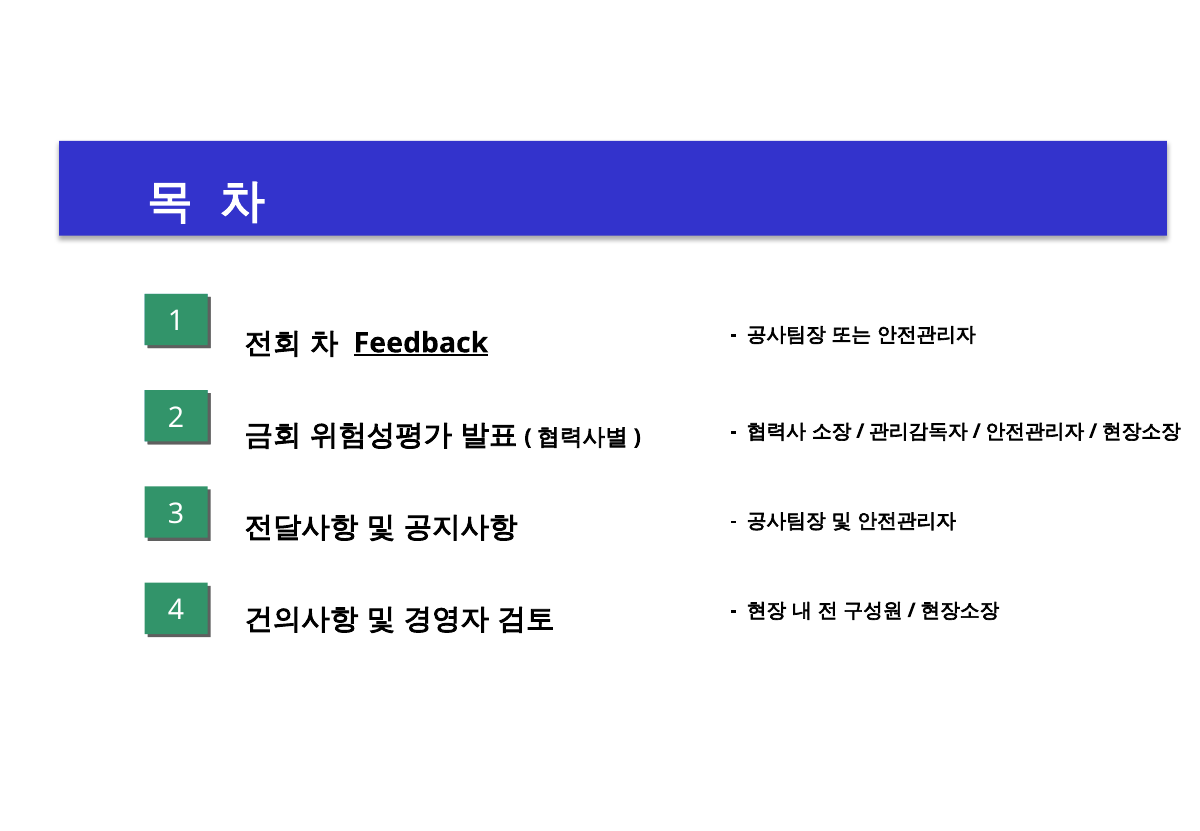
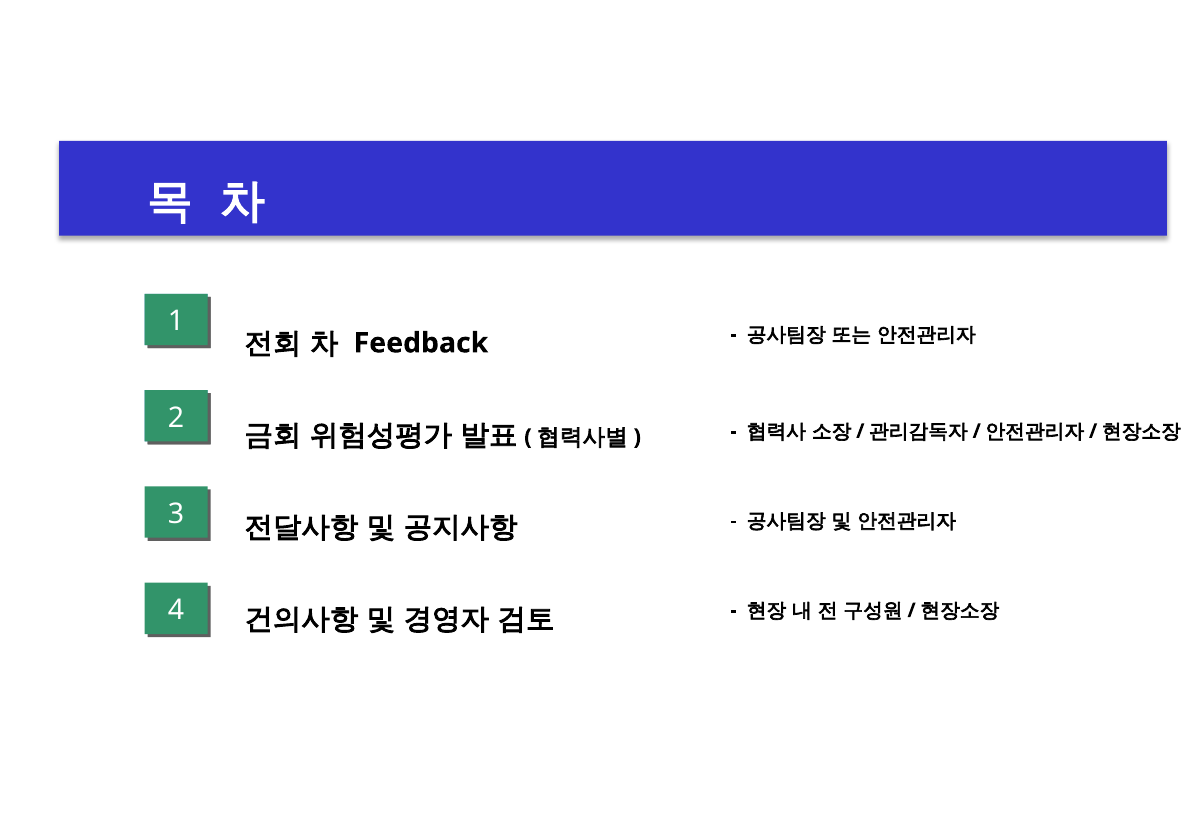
Feedback underline: present -> none
